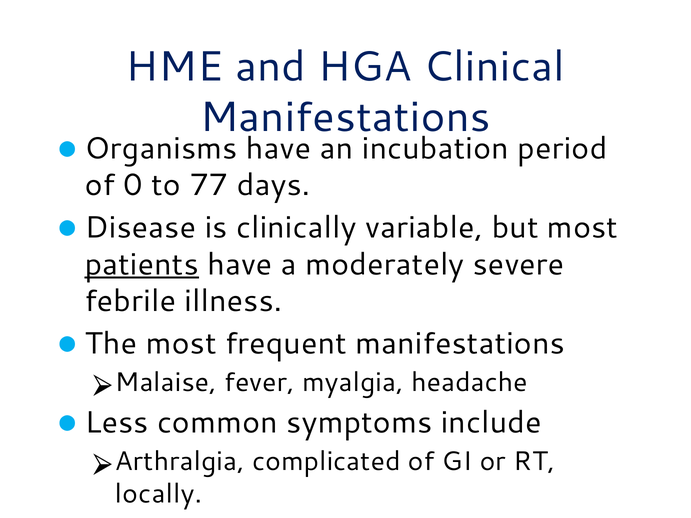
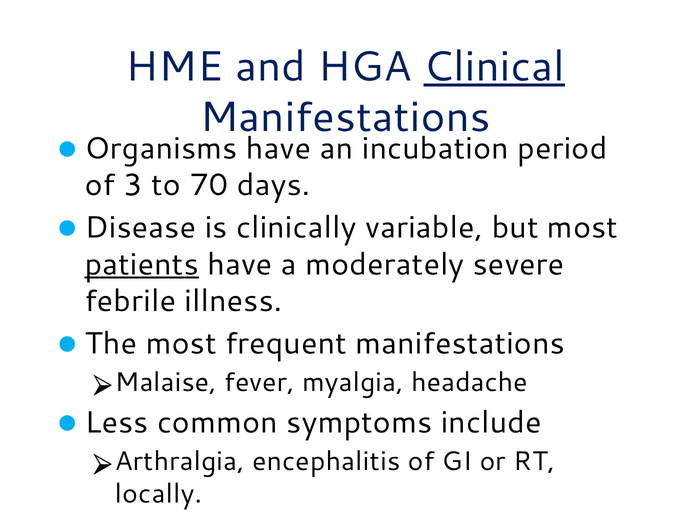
Clinical underline: none -> present
0: 0 -> 3
77: 77 -> 70
complicated: complicated -> encephalitis
